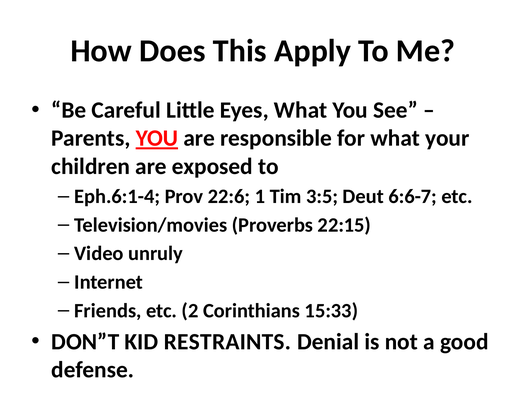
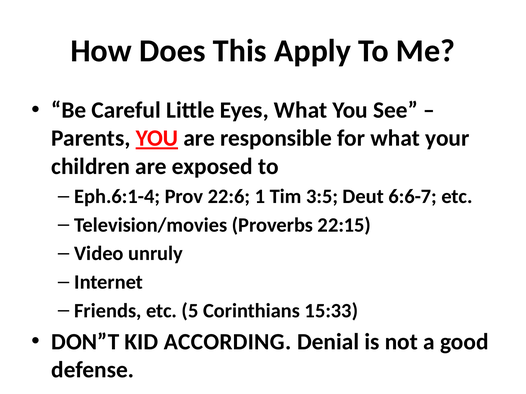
2: 2 -> 5
RESTRAINTS: RESTRAINTS -> ACCORDING
